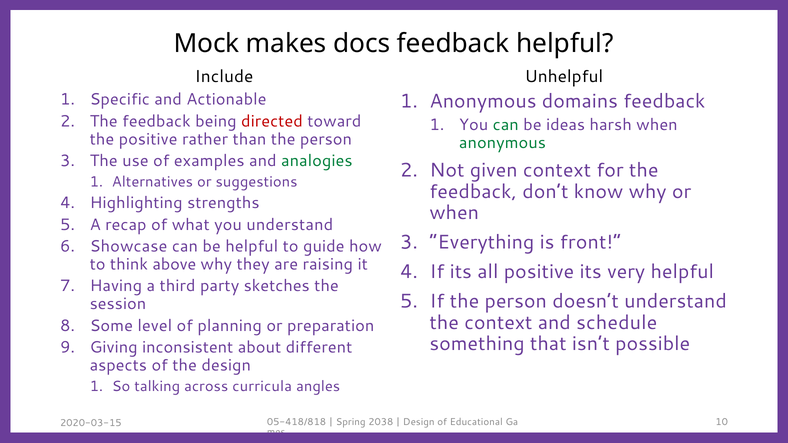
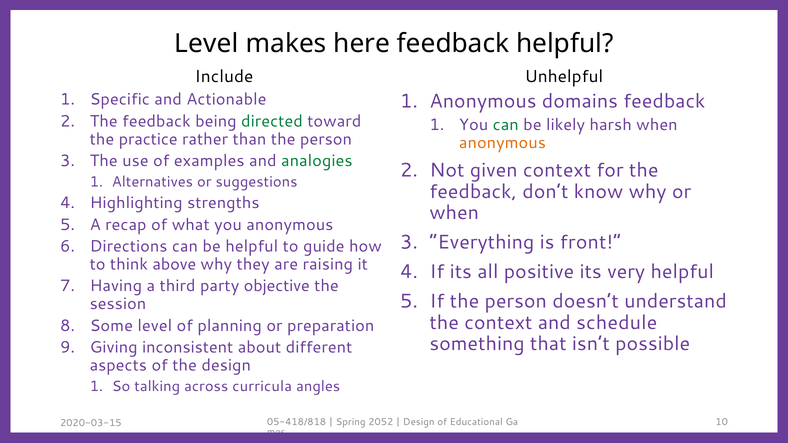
Mock at (207, 44): Mock -> Level
docs: docs -> here
directed colour: red -> green
ideas: ideas -> likely
the positive: positive -> practice
anonymous at (502, 143) colour: green -> orange
you understand: understand -> anonymous
Showcase: Showcase -> Directions
sketches: sketches -> objective
2038: 2038 -> 2052
